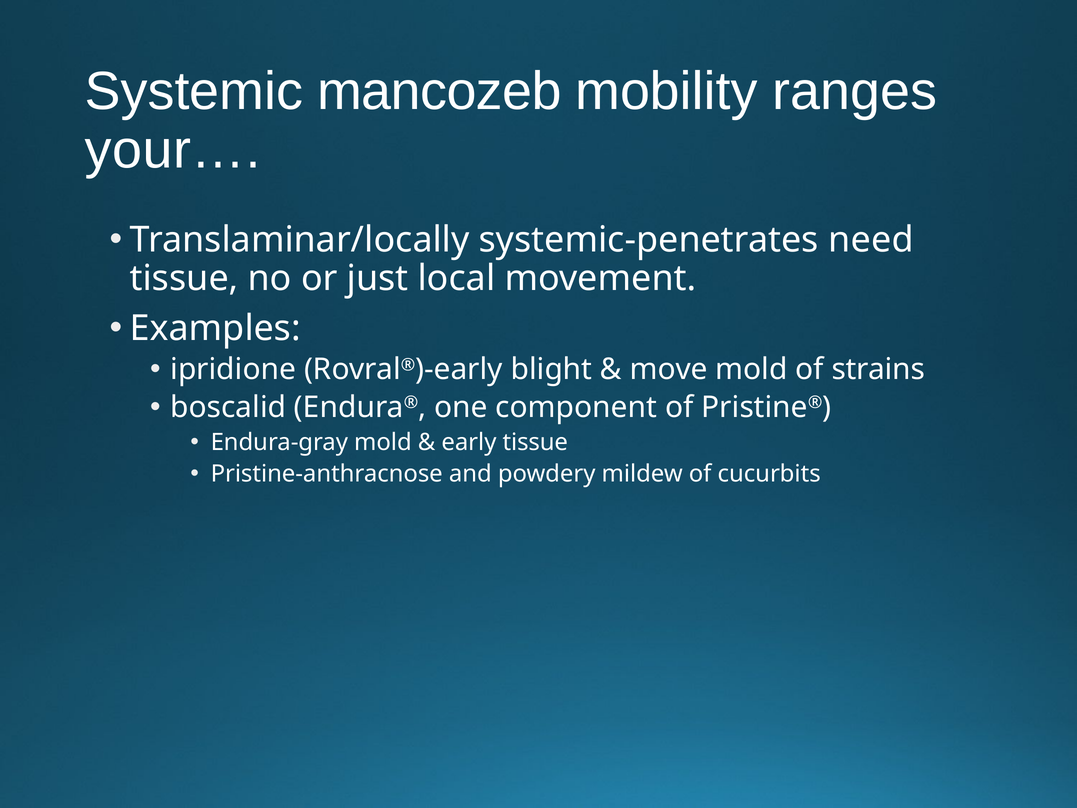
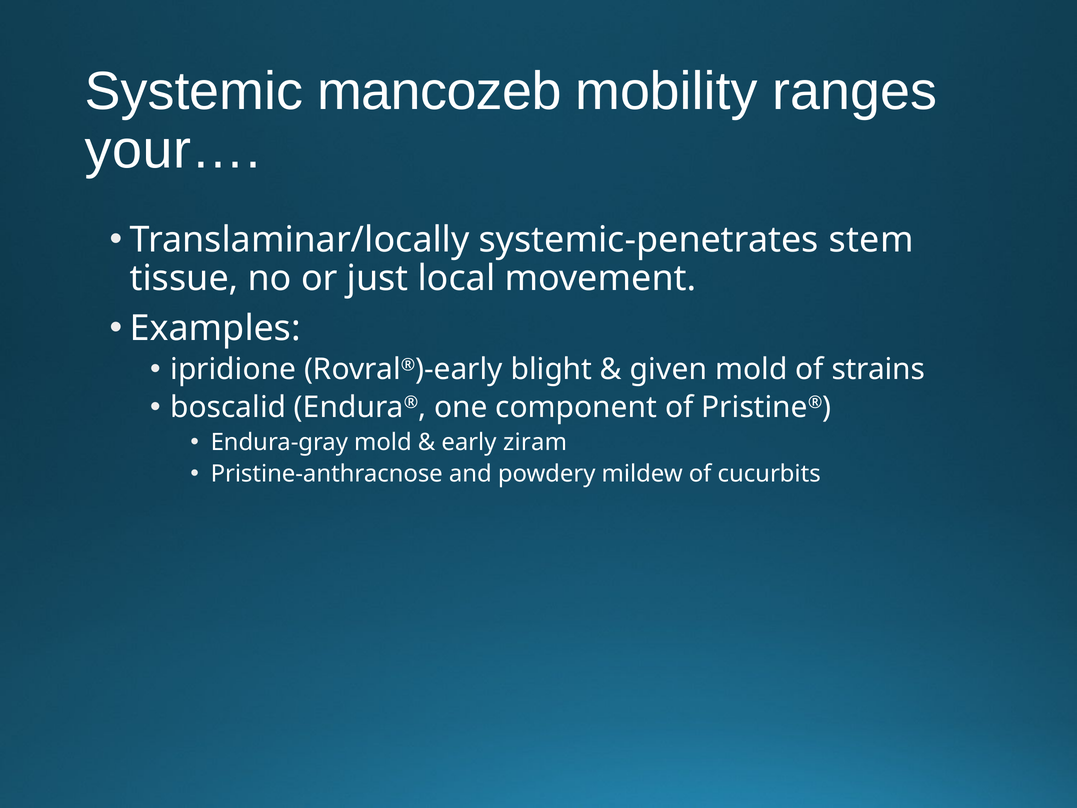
need: need -> stem
move: move -> given
early tissue: tissue -> ziram
